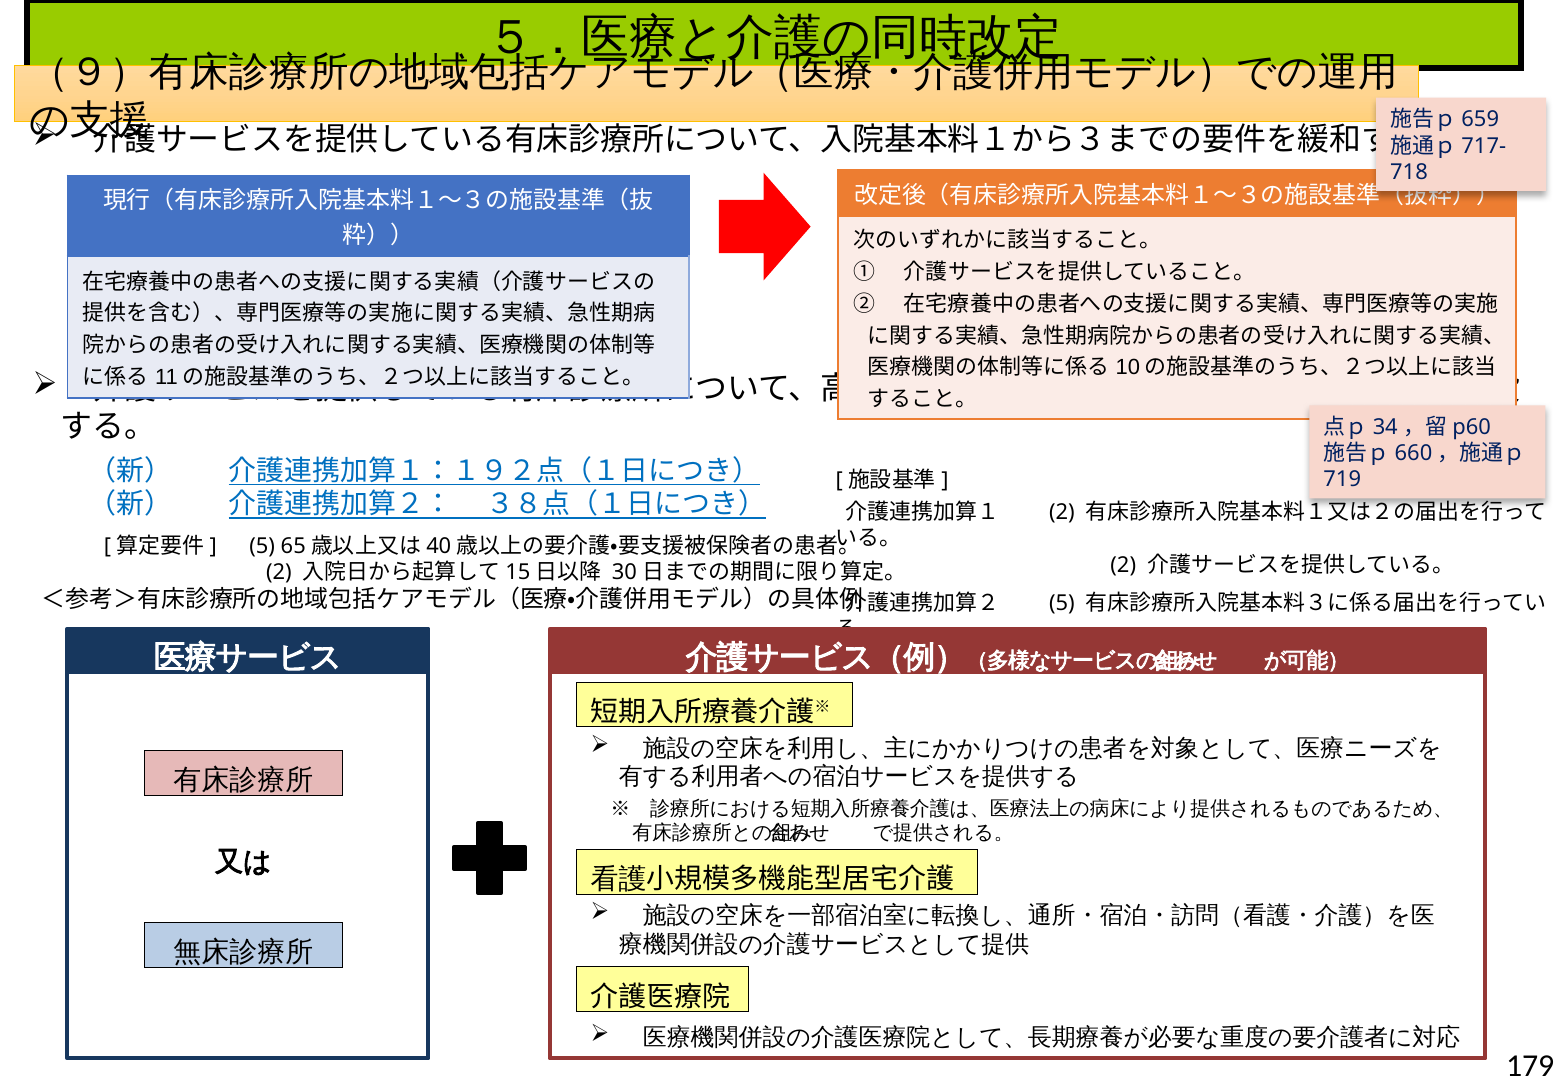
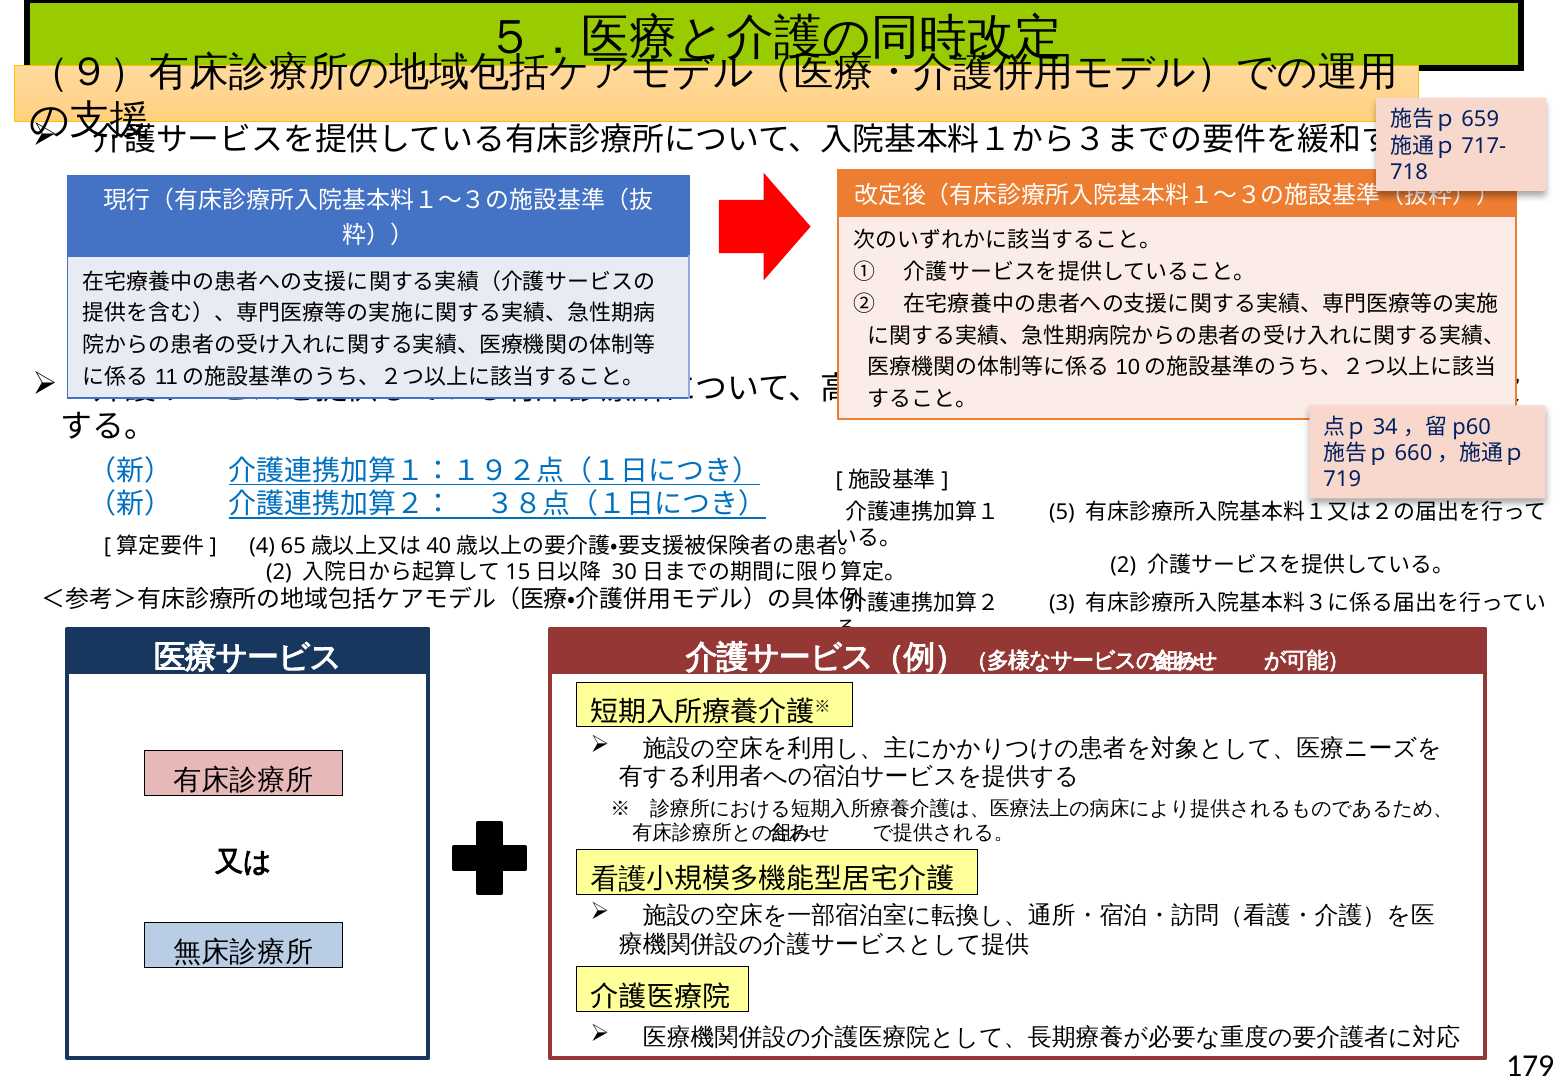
2 at (1062, 512): 2 -> 5
5 at (262, 546): 5 -> 4
5 at (1062, 603): 5 -> 3
